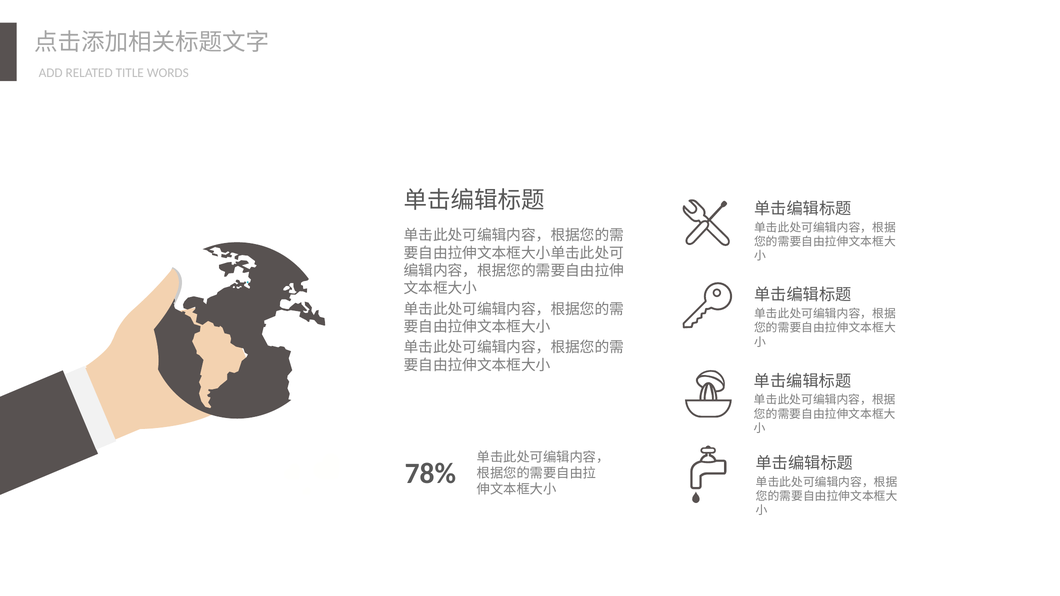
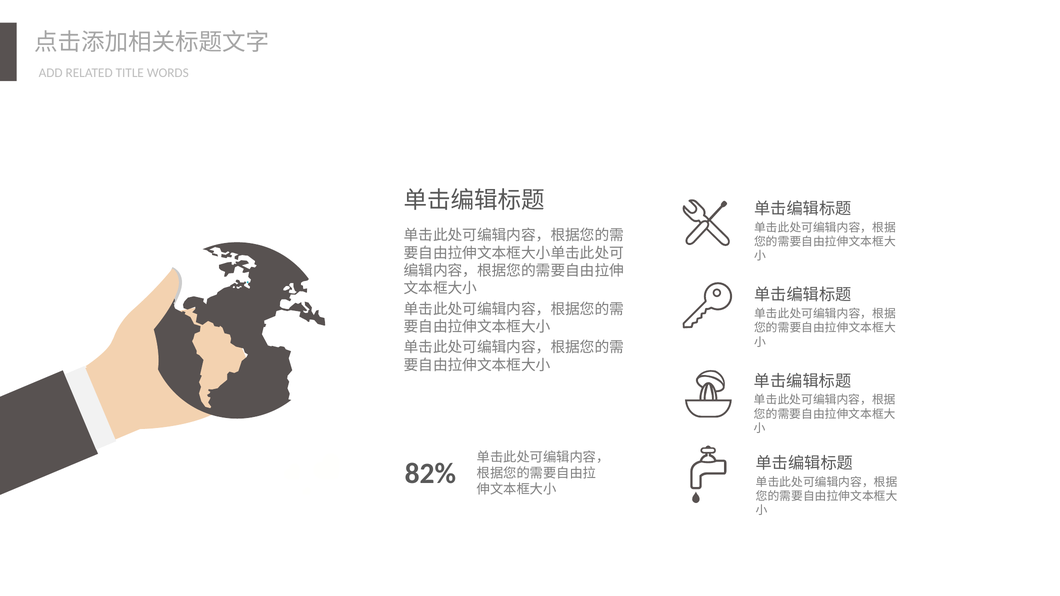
78%: 78% -> 82%
